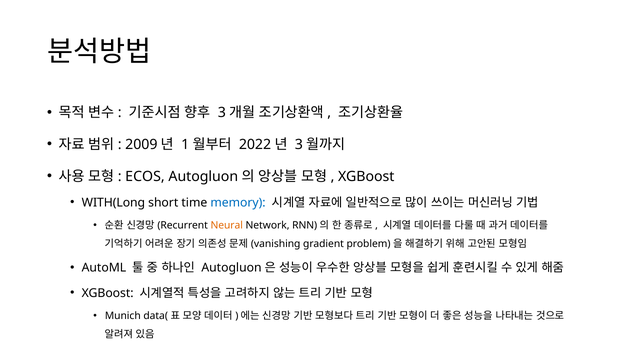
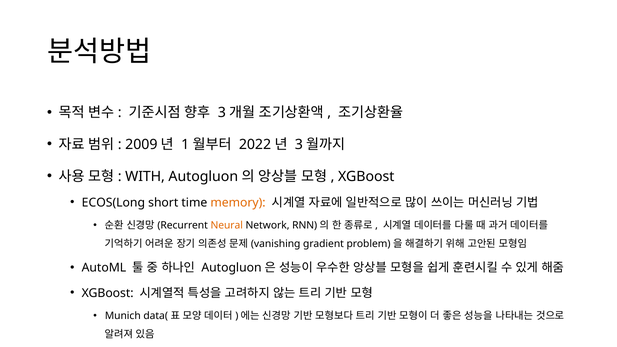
ECOS: ECOS -> WITH
WITH(Long: WITH(Long -> ECOS(Long
memory colour: blue -> orange
